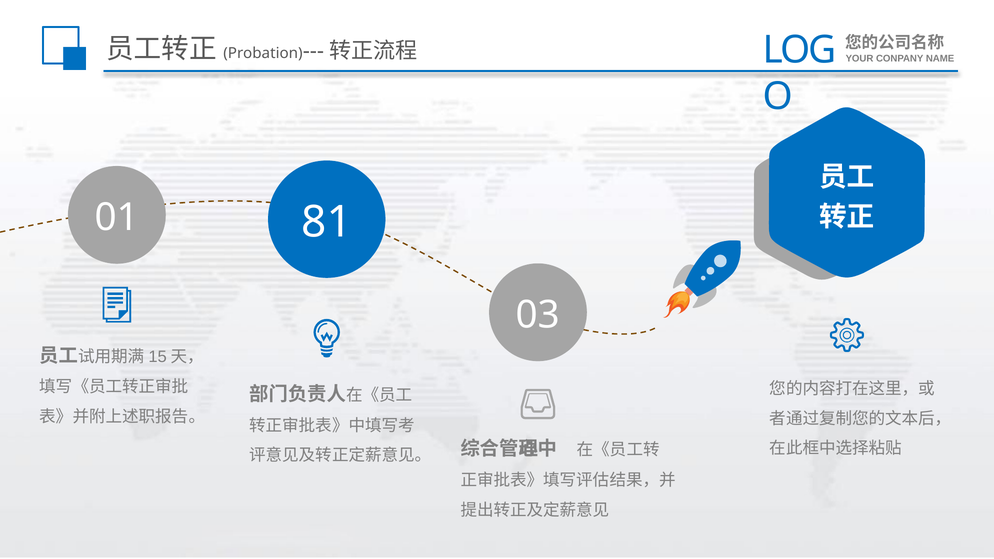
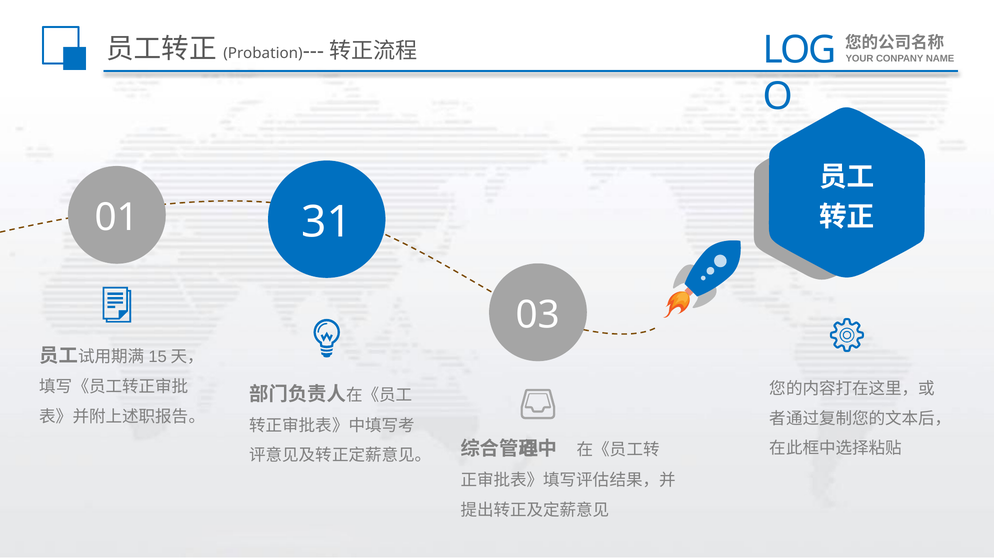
81: 81 -> 31
